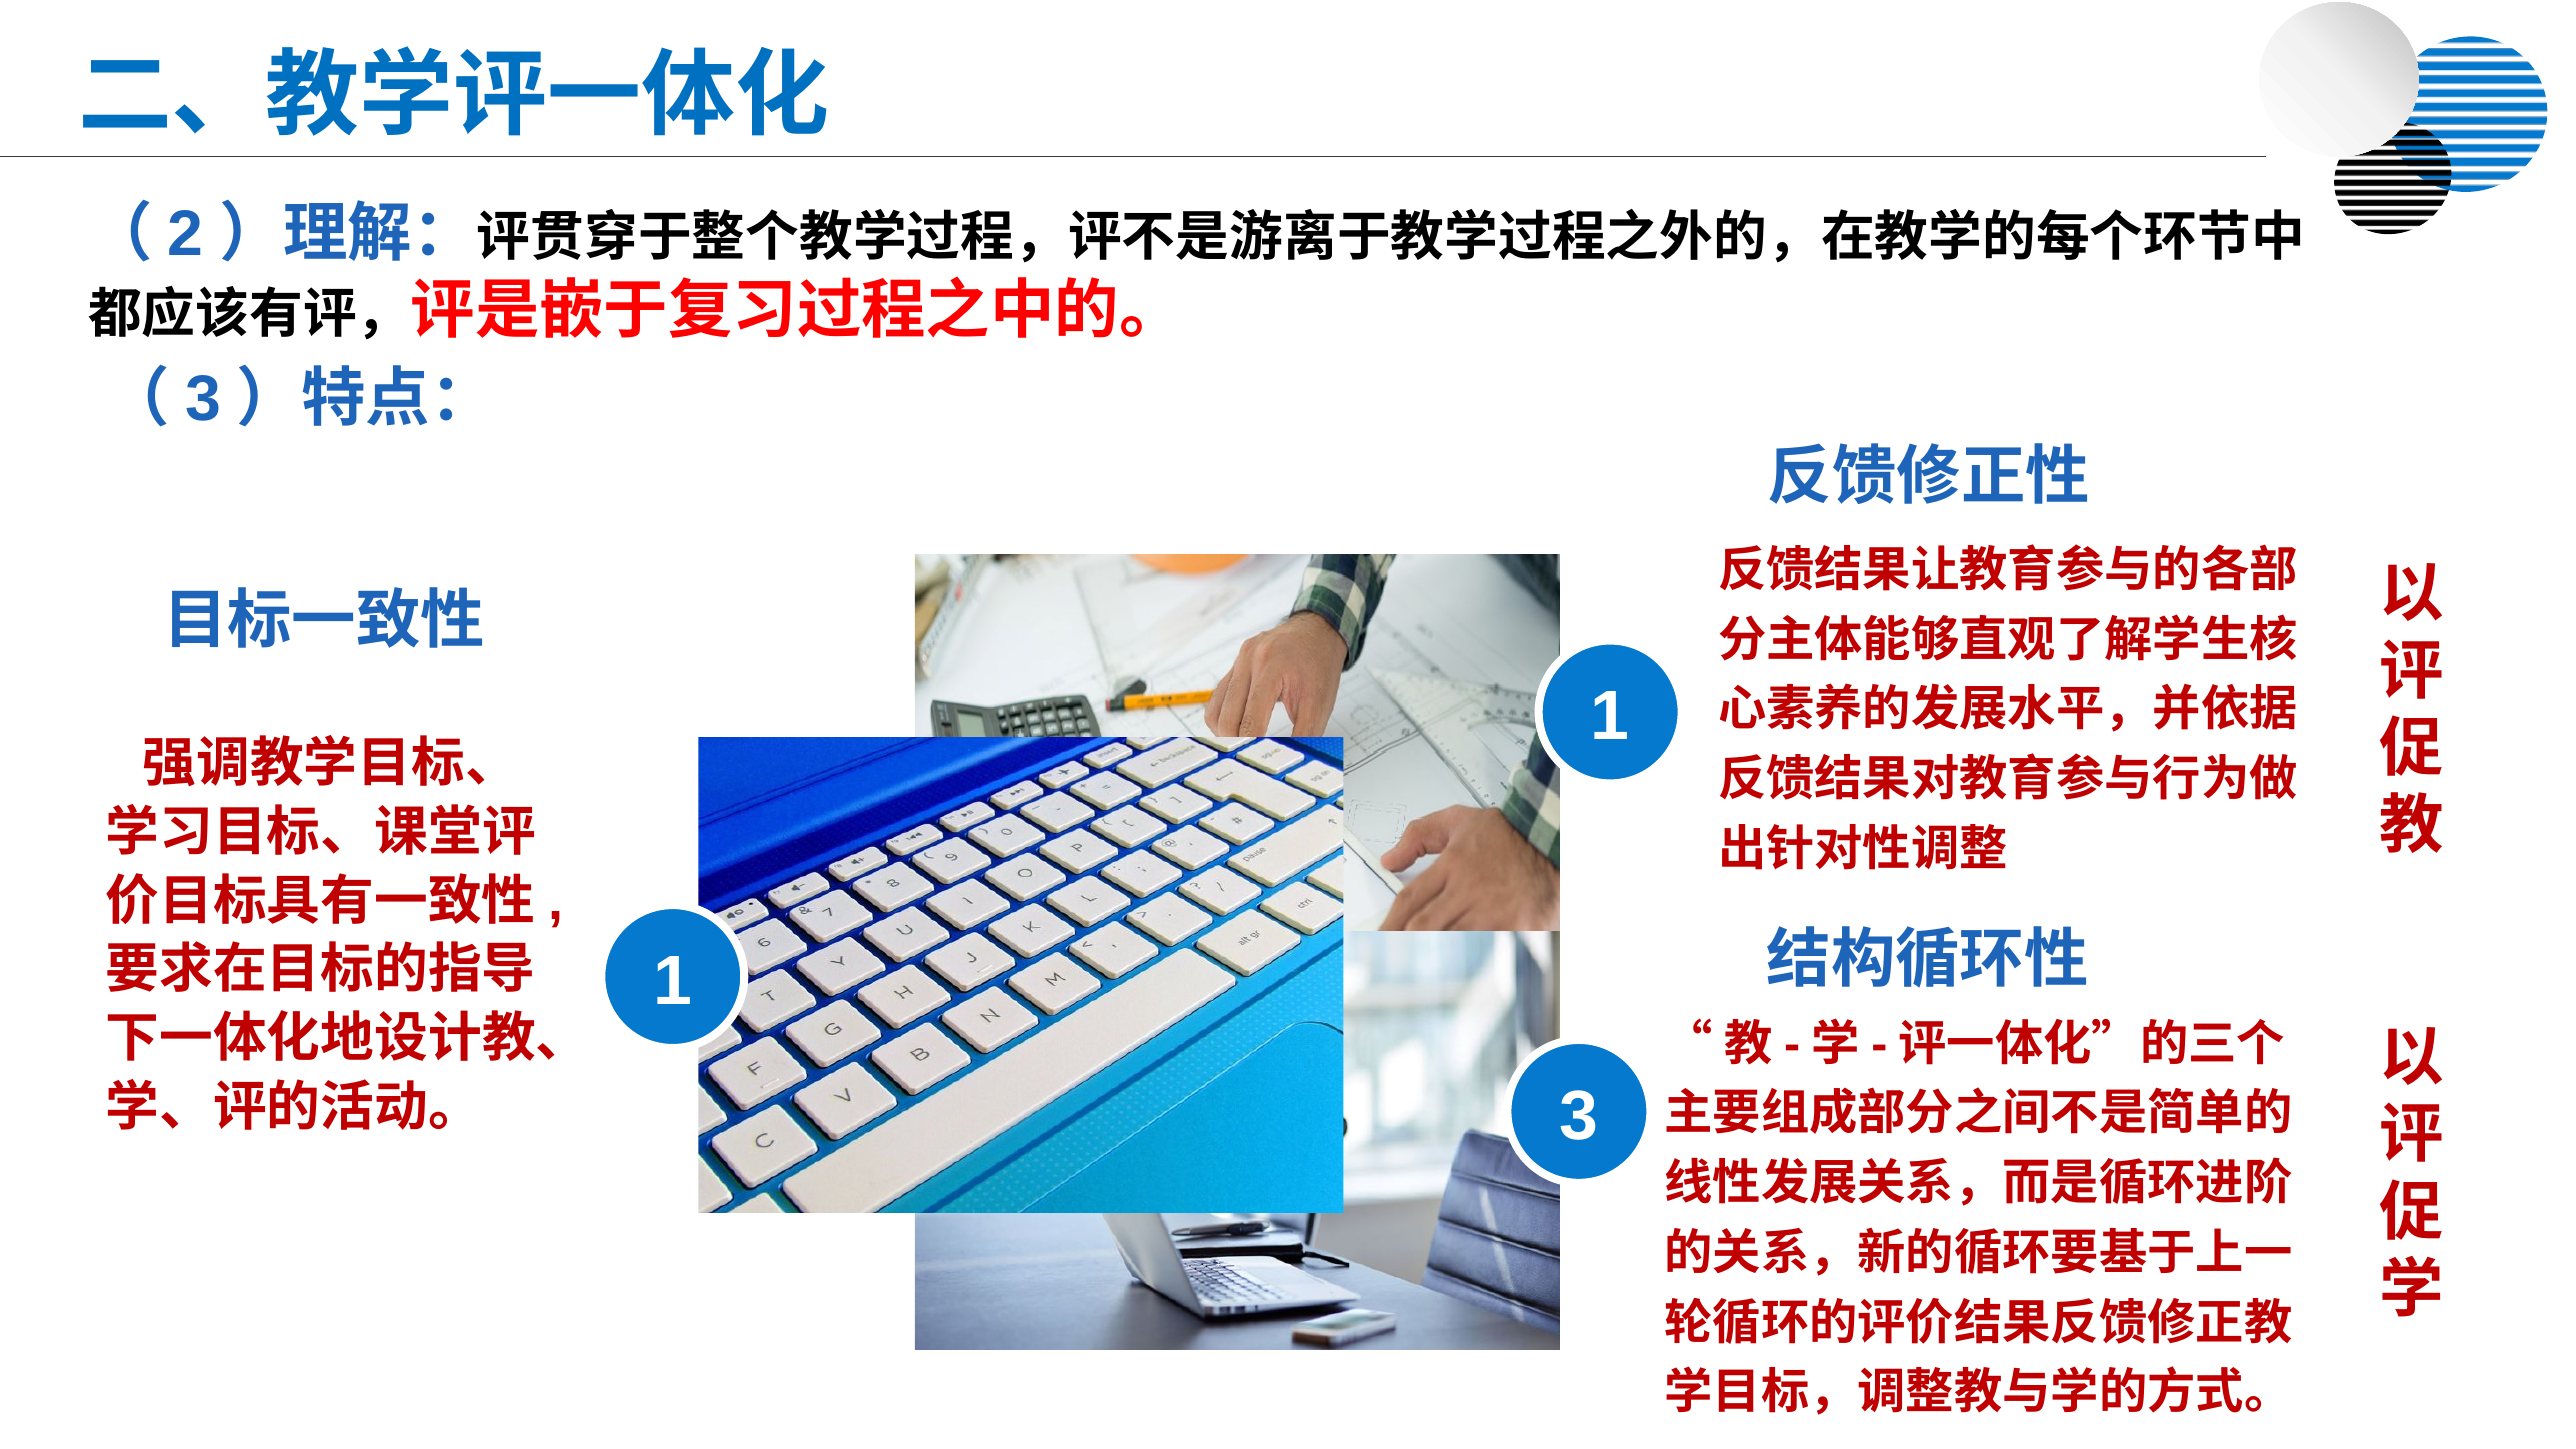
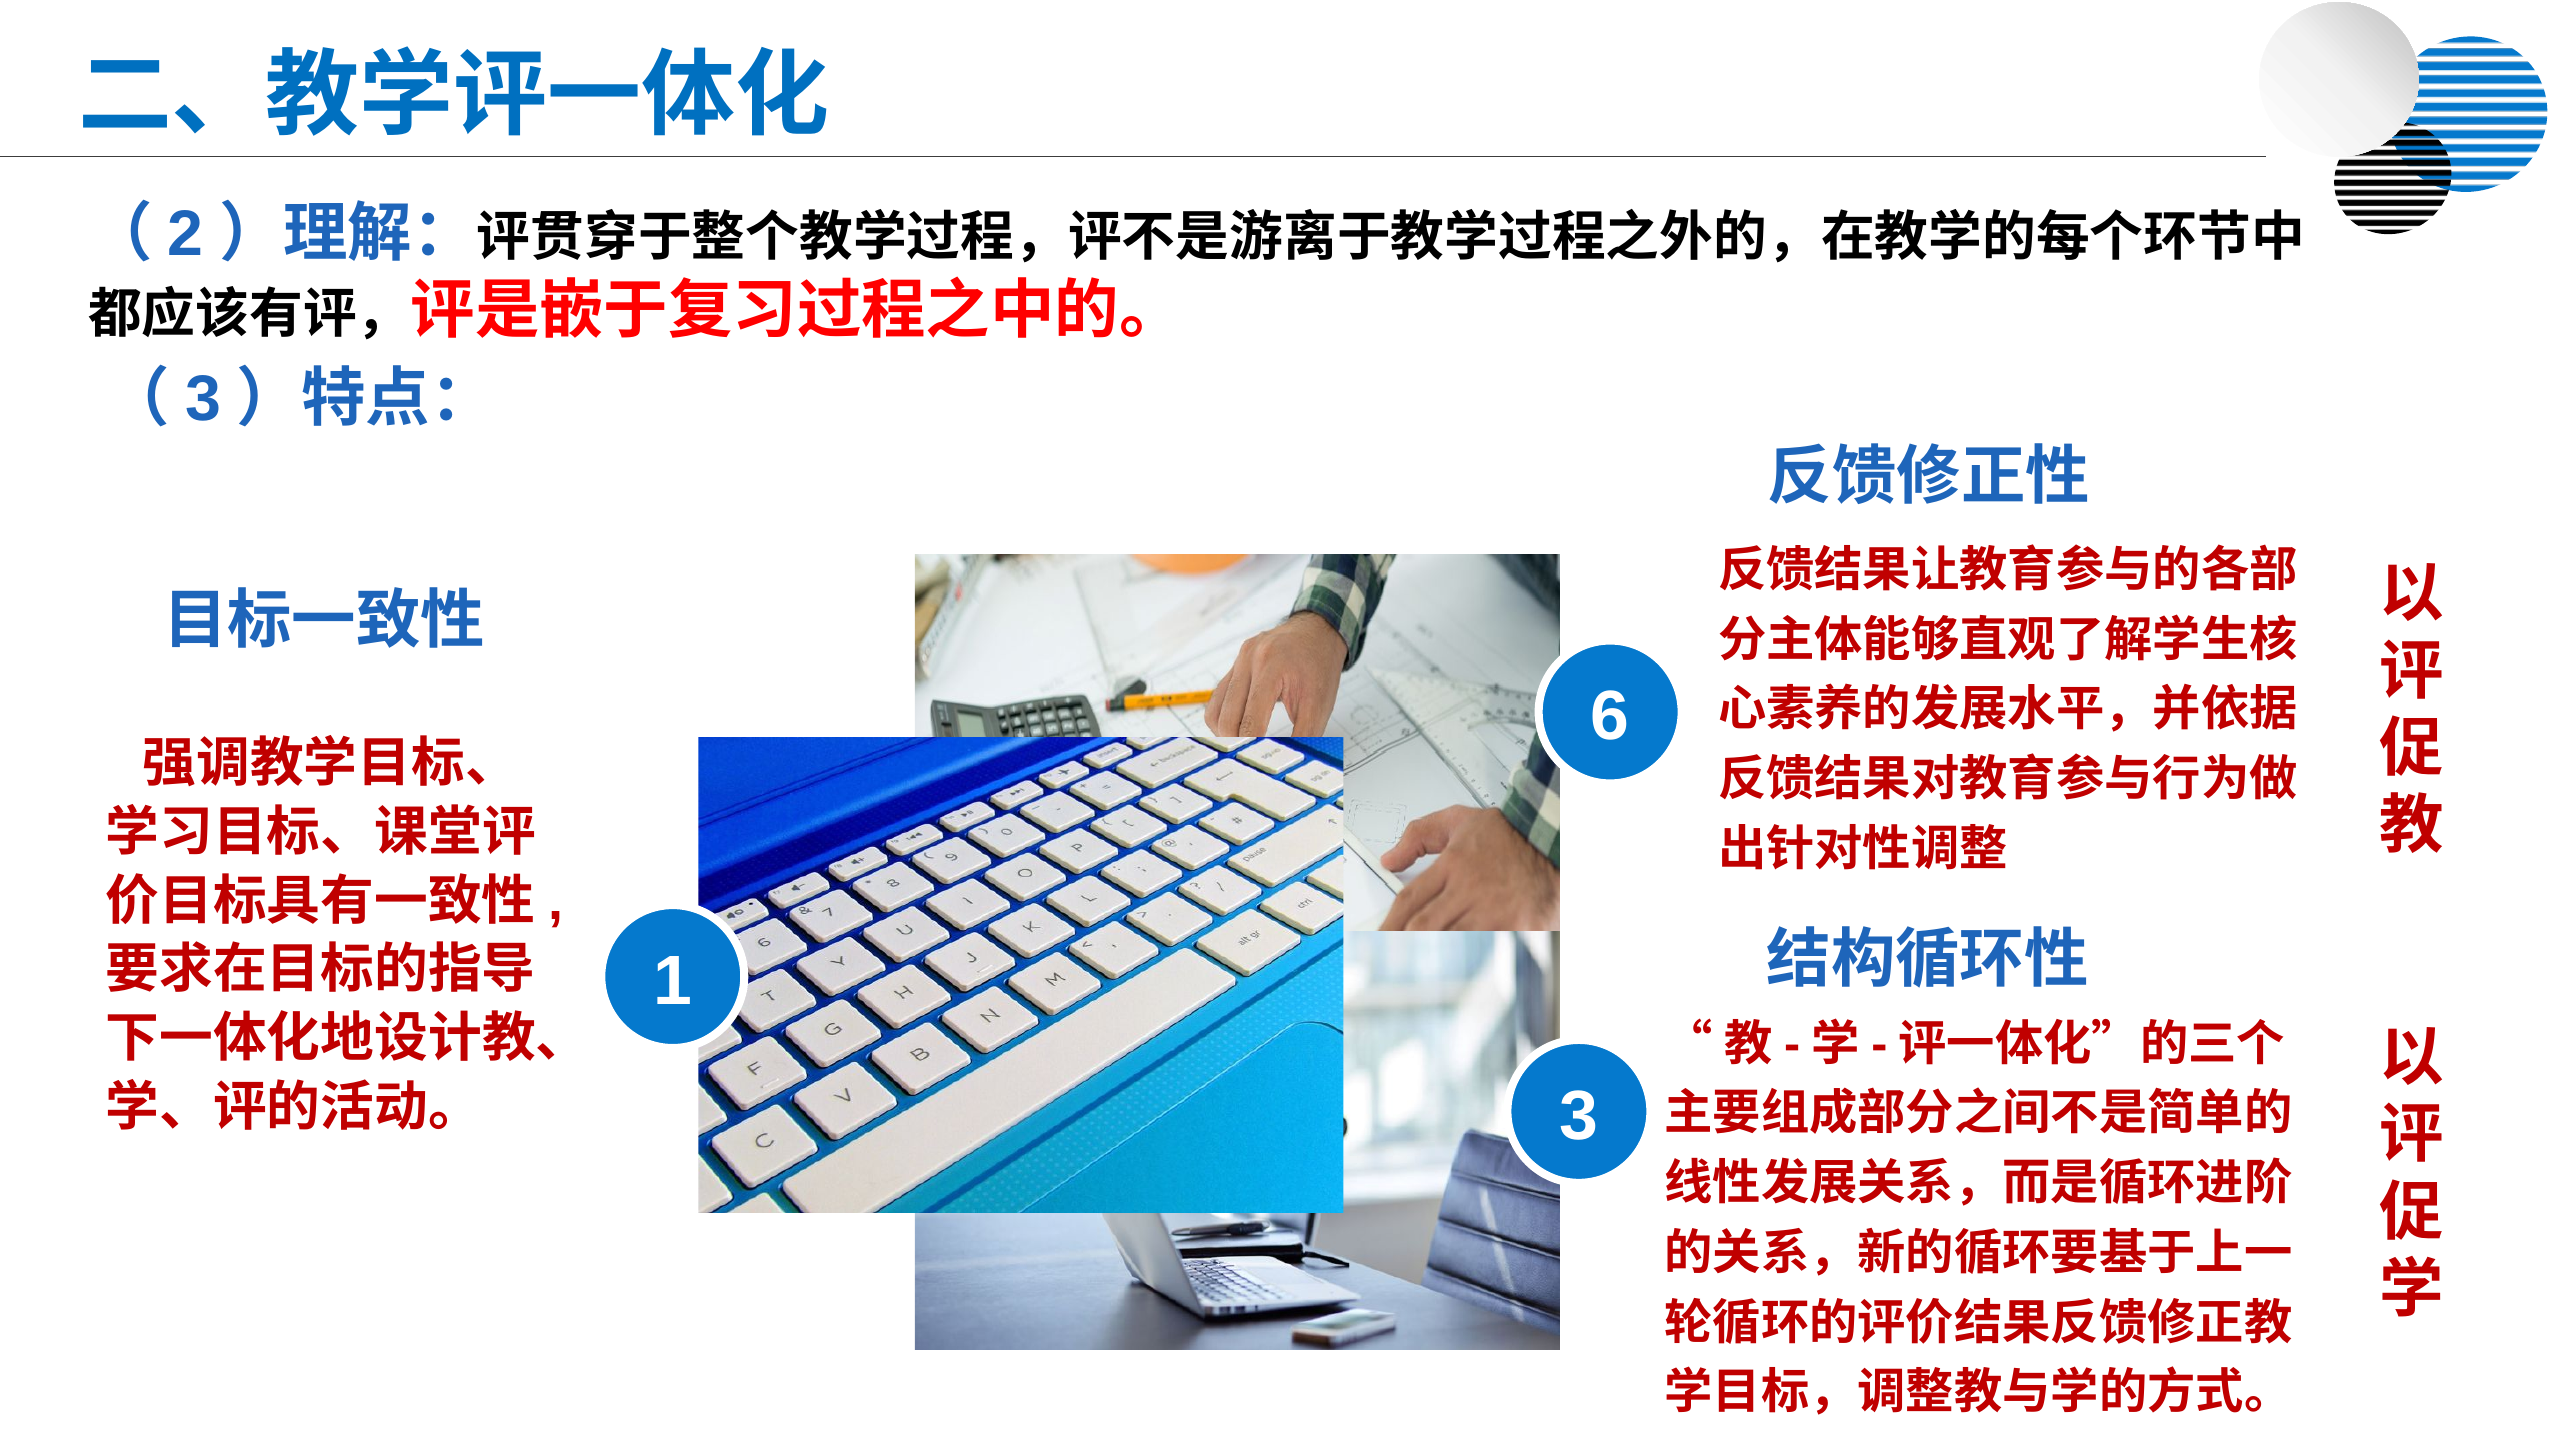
1 at (1610, 717): 1 -> 6
